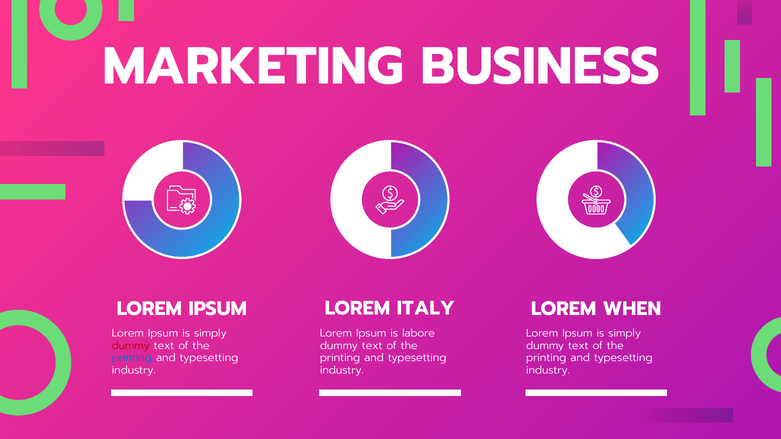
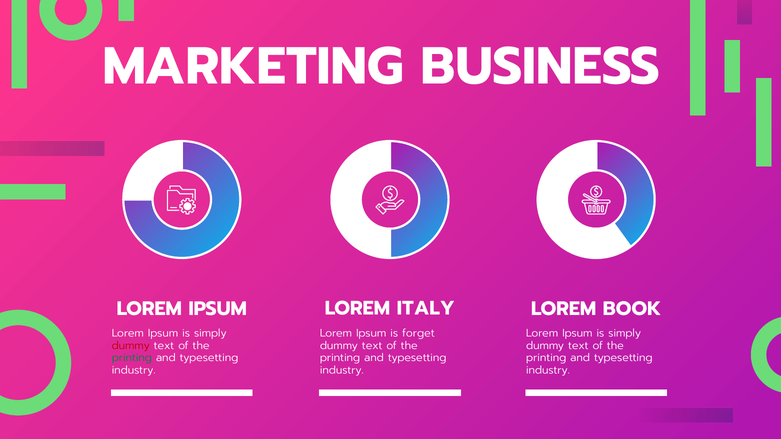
WHEN: WHEN -> BOOK
labore: labore -> forget
printing at (132, 358) colour: blue -> green
